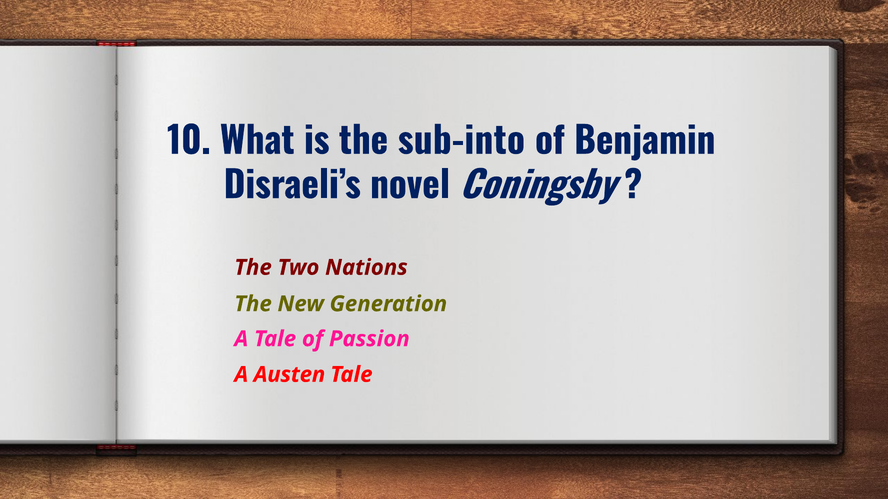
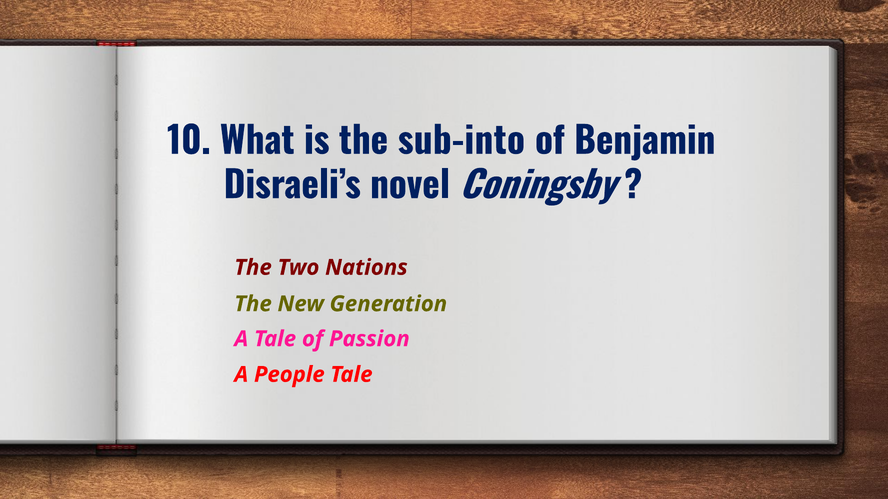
Austen: Austen -> People
